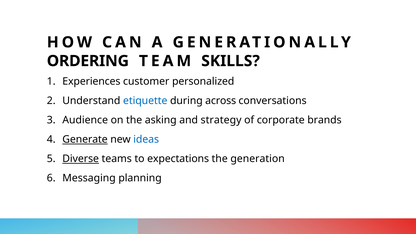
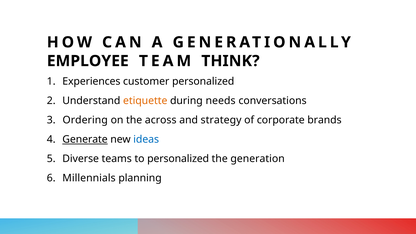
ORDERING: ORDERING -> EMPLOYEE
SKILLS: SKILLS -> THINK
etiquette colour: blue -> orange
across: across -> needs
Audience: Audience -> Ordering
asking: asking -> across
Diverse underline: present -> none
to expectations: expectations -> personalized
Messaging: Messaging -> Millennials
